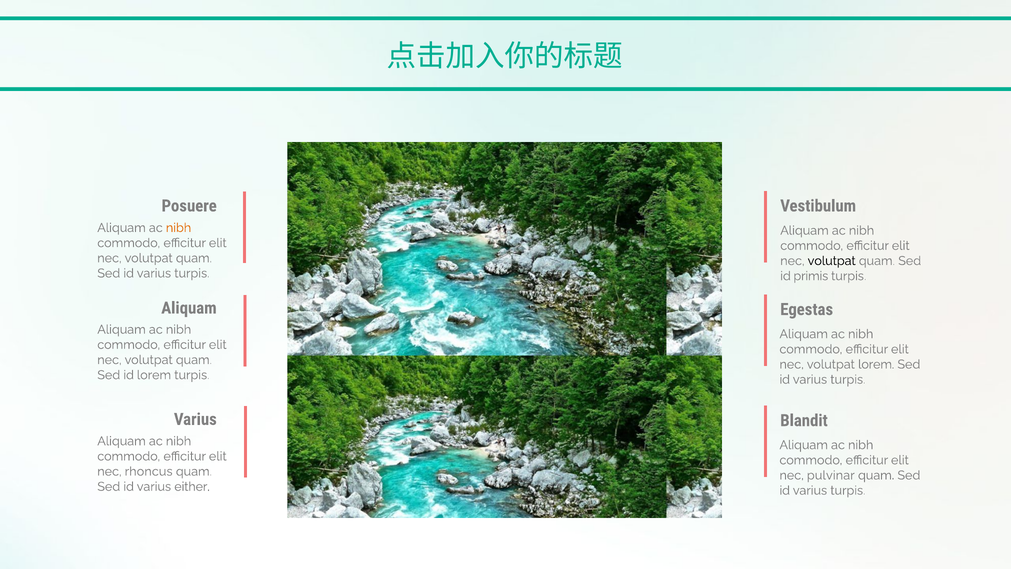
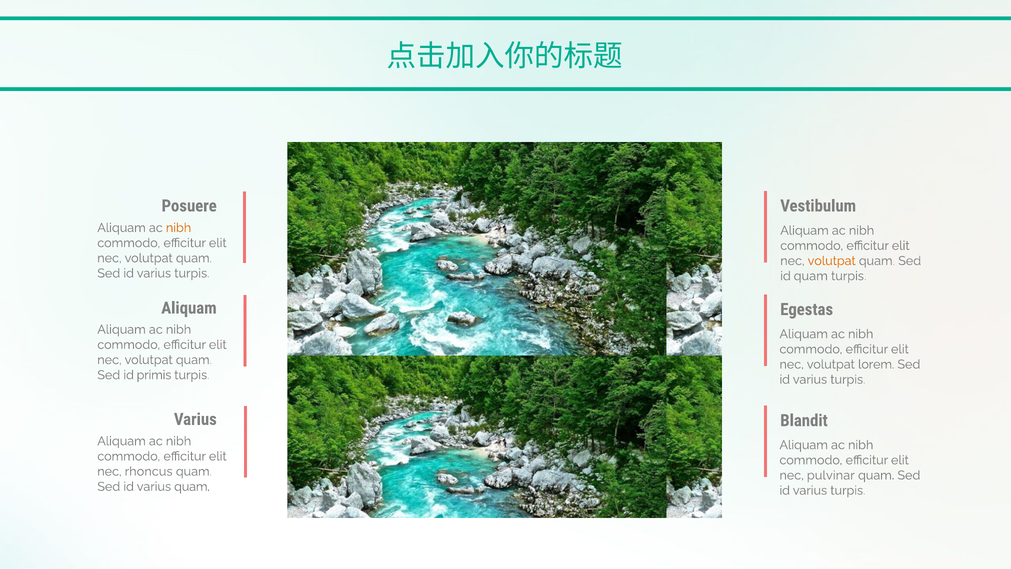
volutpat at (832, 261) colour: black -> orange
id primis: primis -> quam
id lorem: lorem -> primis
varius either: either -> quam
